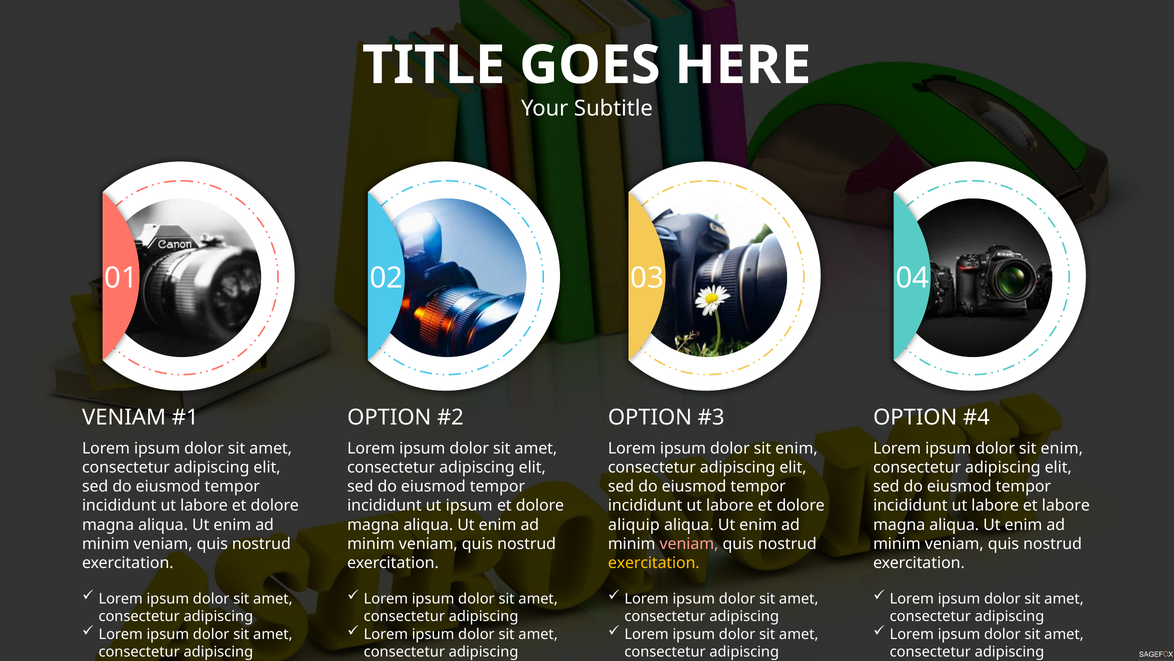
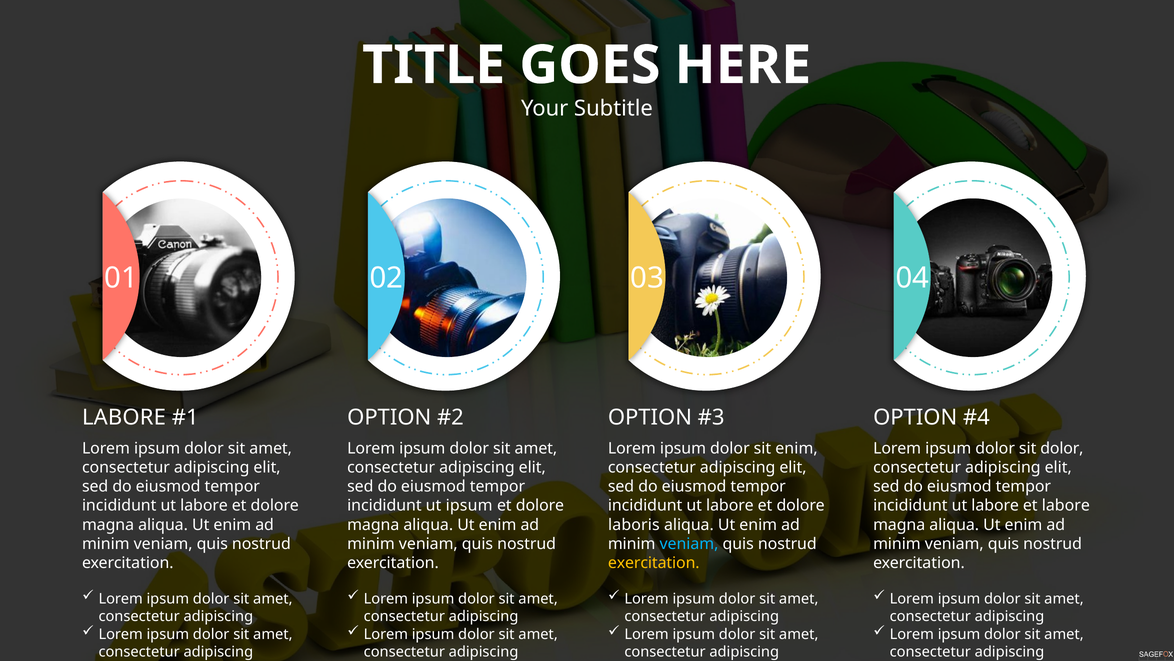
VENIAM at (124, 417): VENIAM -> LABORE
enim at (1062, 448): enim -> dolor
aliquip: aliquip -> laboris
veniam at (689, 543) colour: pink -> light blue
